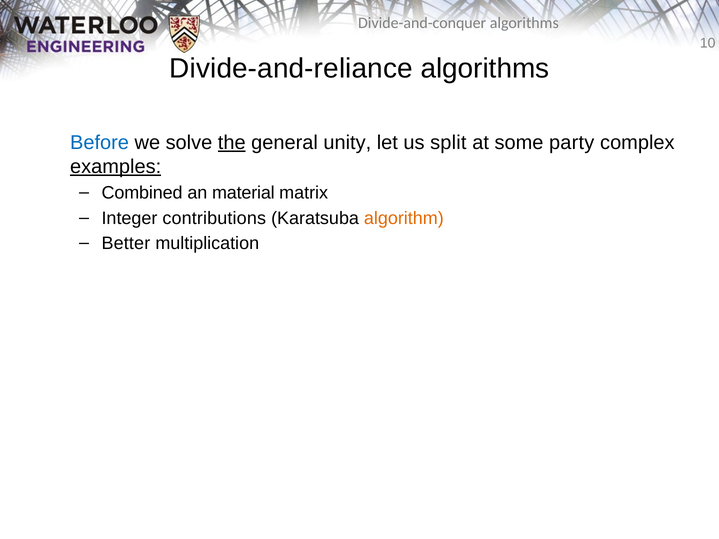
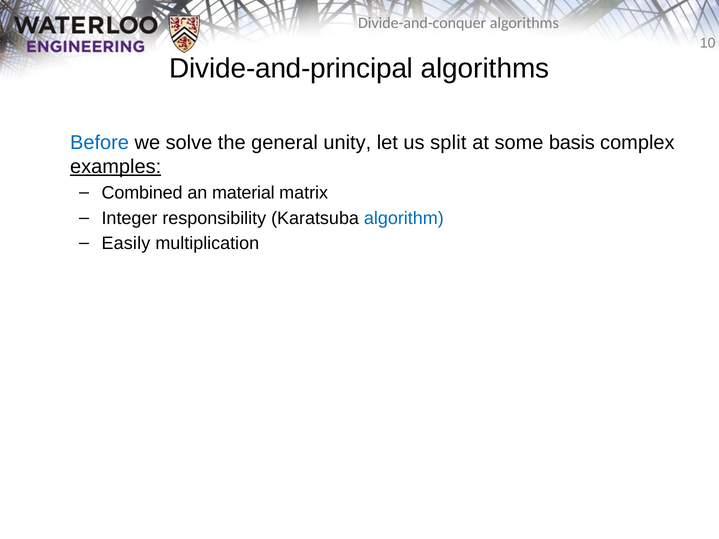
Divide-and-reliance: Divide-and-reliance -> Divide-and-principal
the underline: present -> none
party: party -> basis
contributions: contributions -> responsibility
algorithm colour: orange -> blue
Better: Better -> Easily
